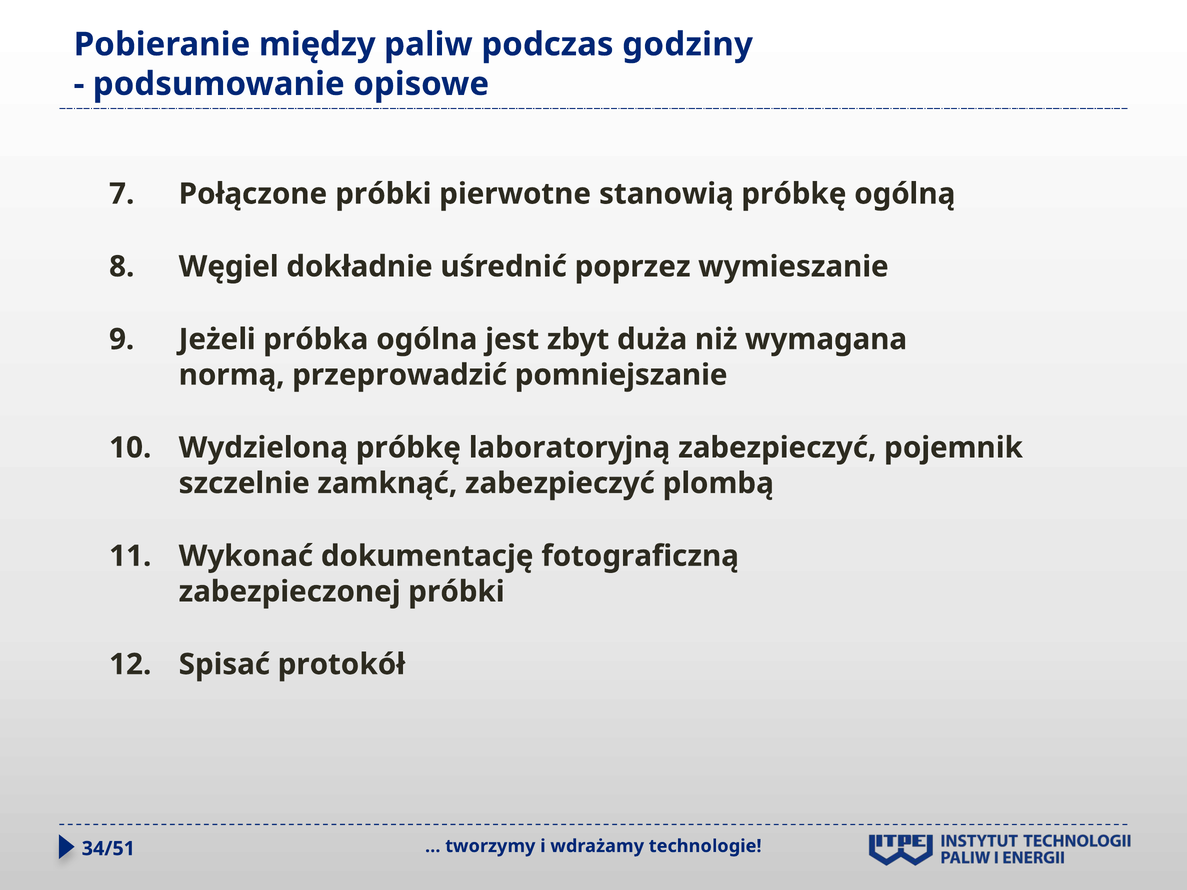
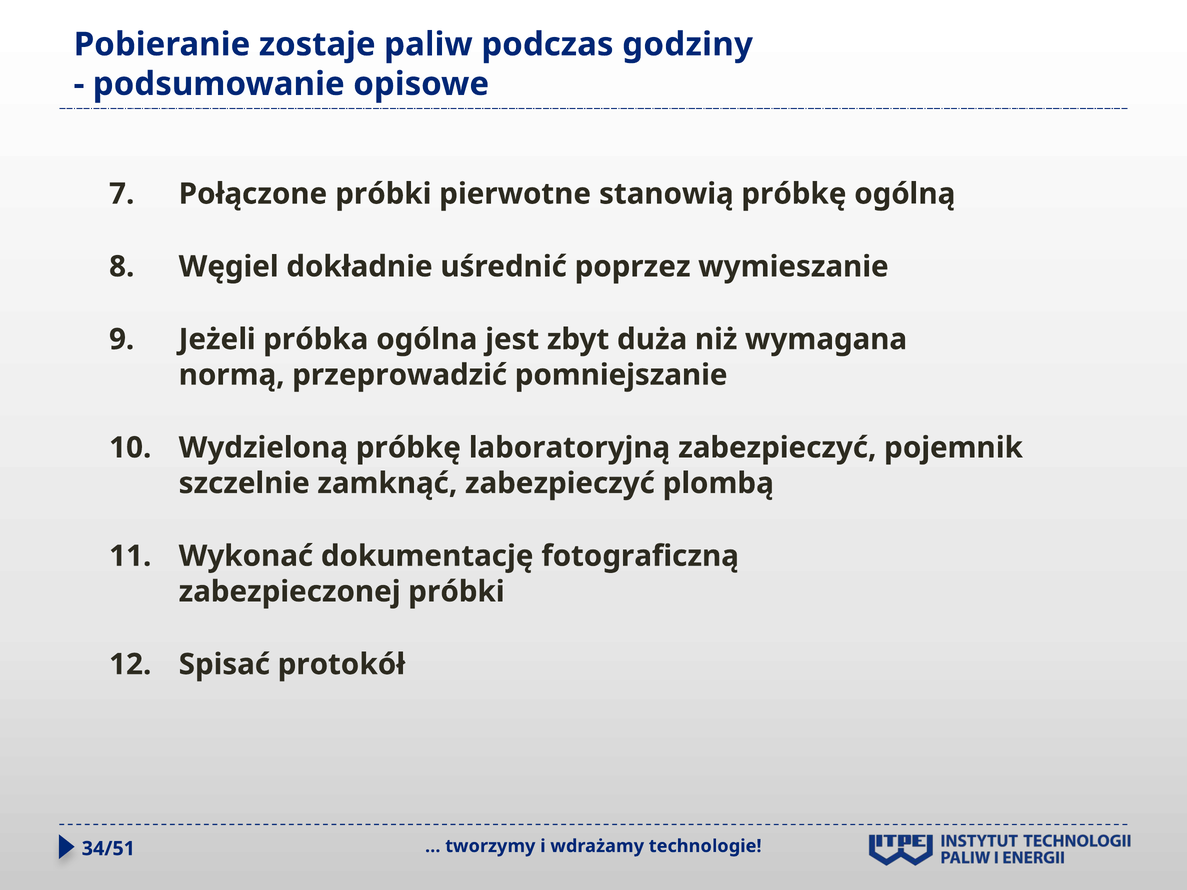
między: między -> zostaje
